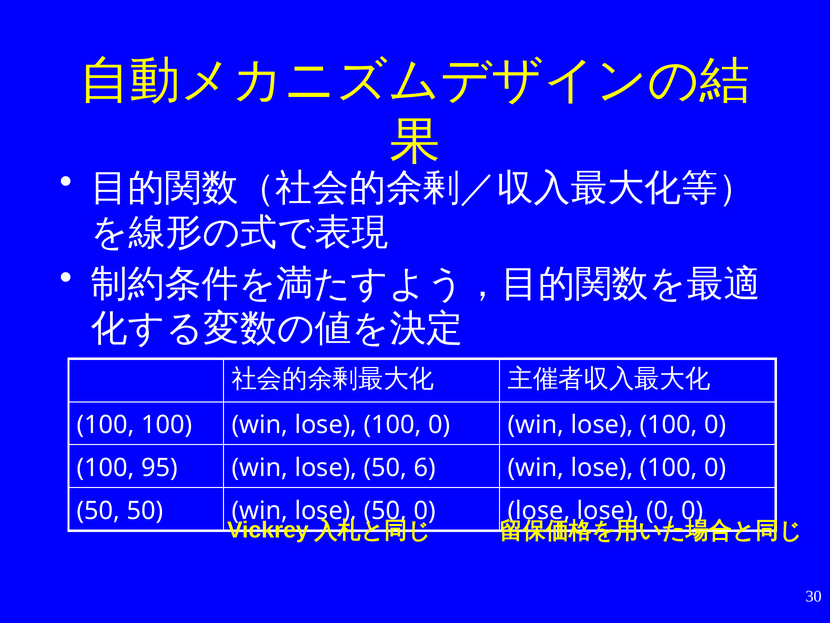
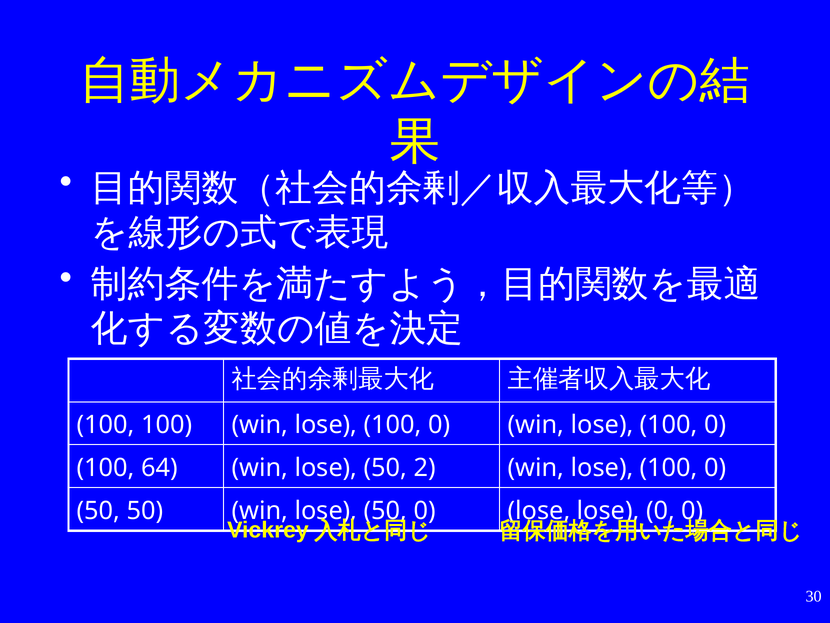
95: 95 -> 64
6: 6 -> 2
